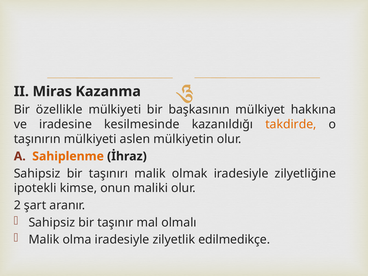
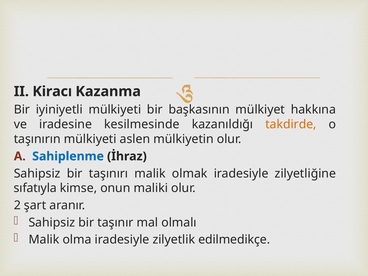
Miras: Miras -> Kiracı
özellikle: özellikle -> iyiniyetli
Sahiplenme colour: orange -> blue
ipotekli: ipotekli -> sıfatıyla
